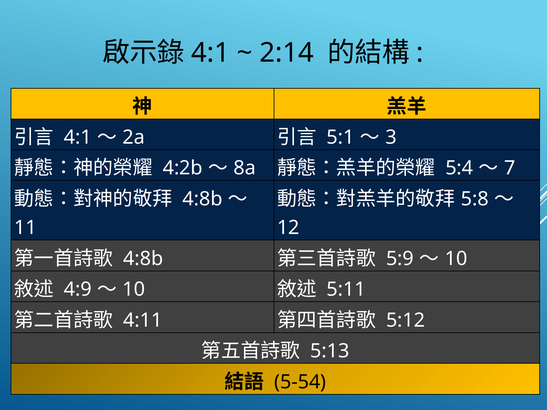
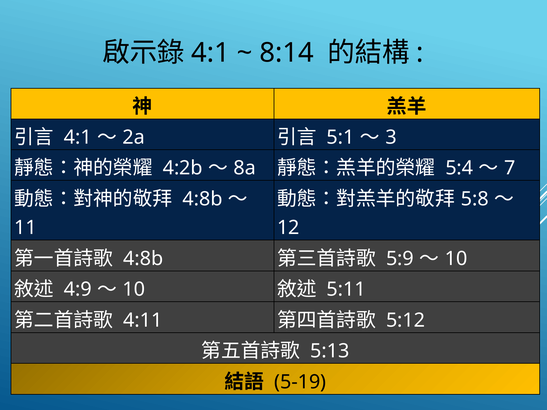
2:14: 2:14 -> 8:14
5-54: 5-54 -> 5-19
